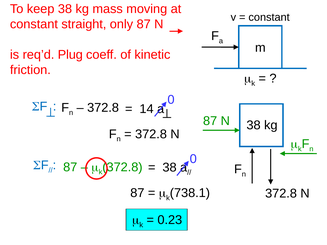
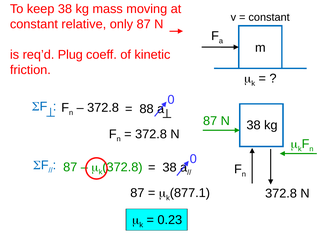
straight: straight -> relative
14: 14 -> 88
738.1: 738.1 -> 877.1
